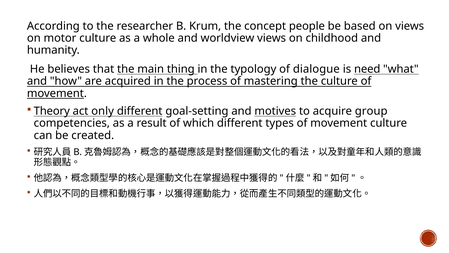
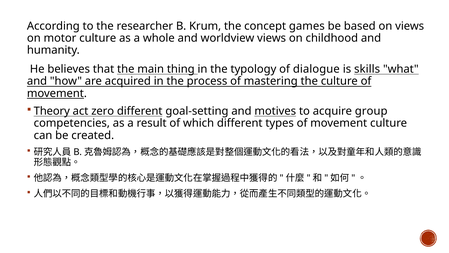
people: people -> games
need: need -> skills
only: only -> zero
